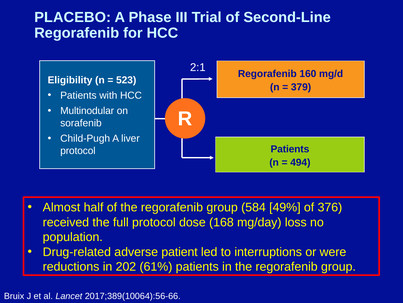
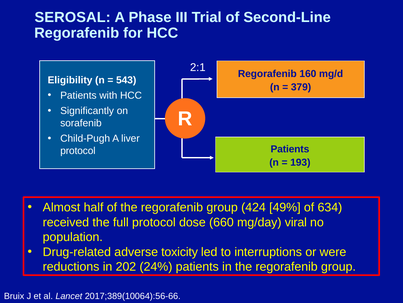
PLACEBO: PLACEBO -> SEROSAL
523: 523 -> 543
Multinodular: Multinodular -> Significantly
494: 494 -> 193
584: 584 -> 424
376: 376 -> 634
168: 168 -> 660
loss: loss -> viral
patient: patient -> toxicity
61%: 61% -> 24%
